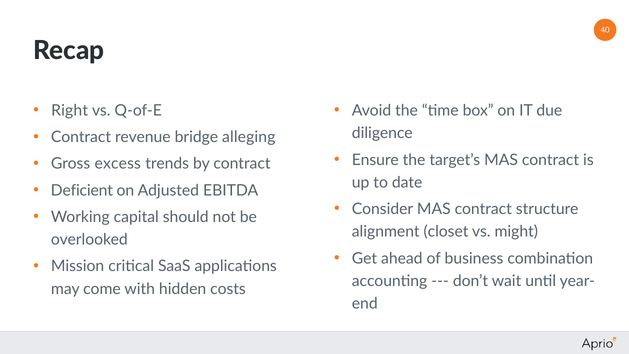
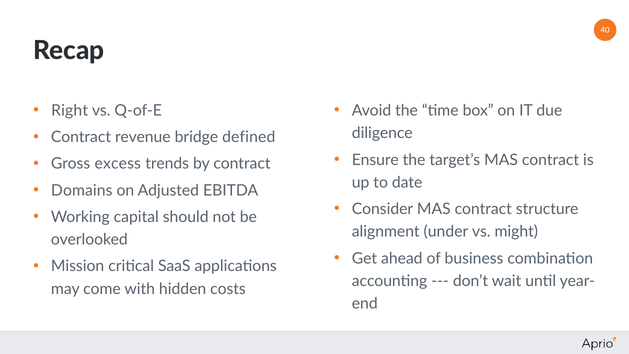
alleging: alleging -> defined
Deficient: Deficient -> Domains
closet: closet -> under
